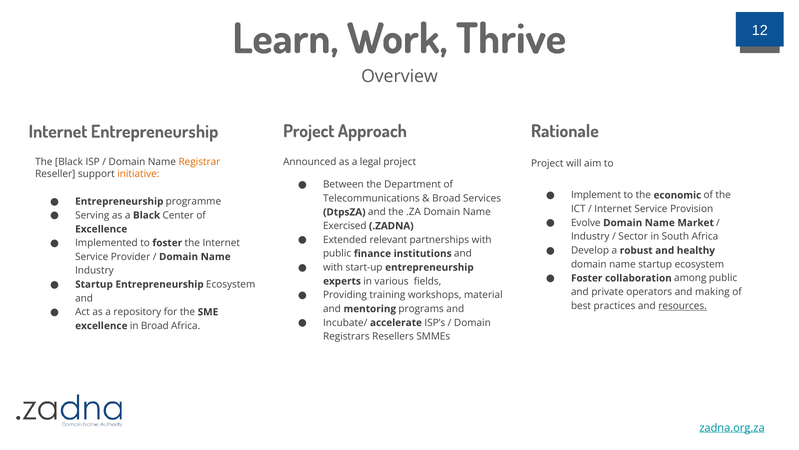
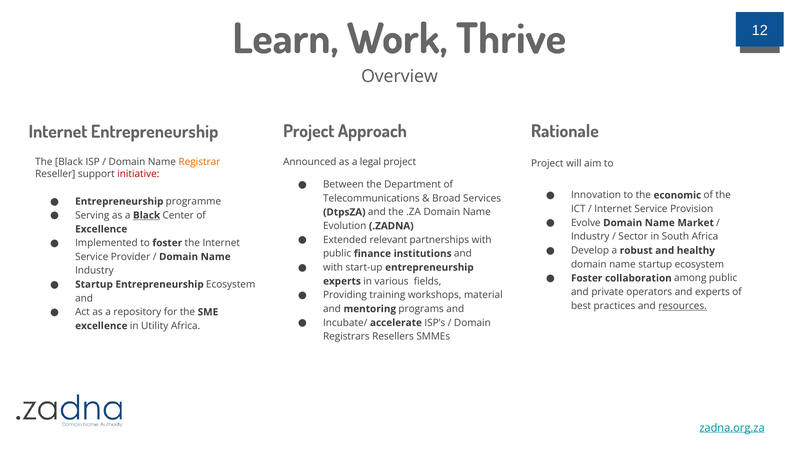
initiative colour: orange -> red
Implement: Implement -> Innovation
Black at (147, 215) underline: none -> present
Exercised: Exercised -> Evolution
and making: making -> experts
in Broad: Broad -> Utility
